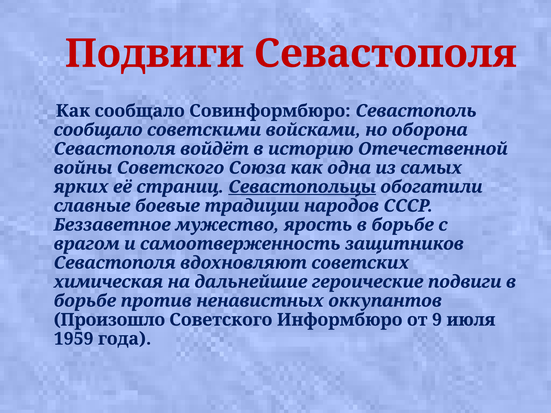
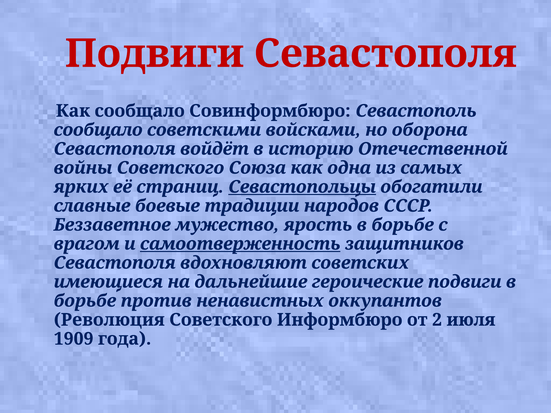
самоотверженность underline: none -> present
химическая: химическая -> имеющиеся
Произошло: Произошло -> Революция
9: 9 -> 2
1959: 1959 -> 1909
